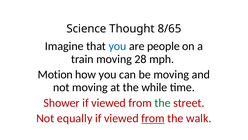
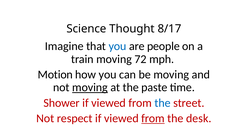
8/65: 8/65 -> 8/17
28: 28 -> 72
moving at (90, 87) underline: none -> present
while: while -> paste
the at (163, 103) colour: green -> blue
equally: equally -> respect
walk: walk -> desk
